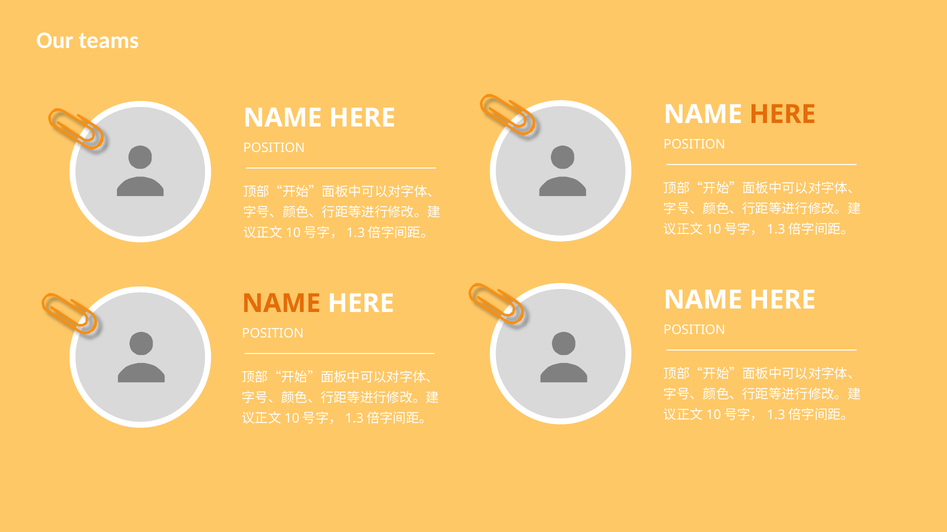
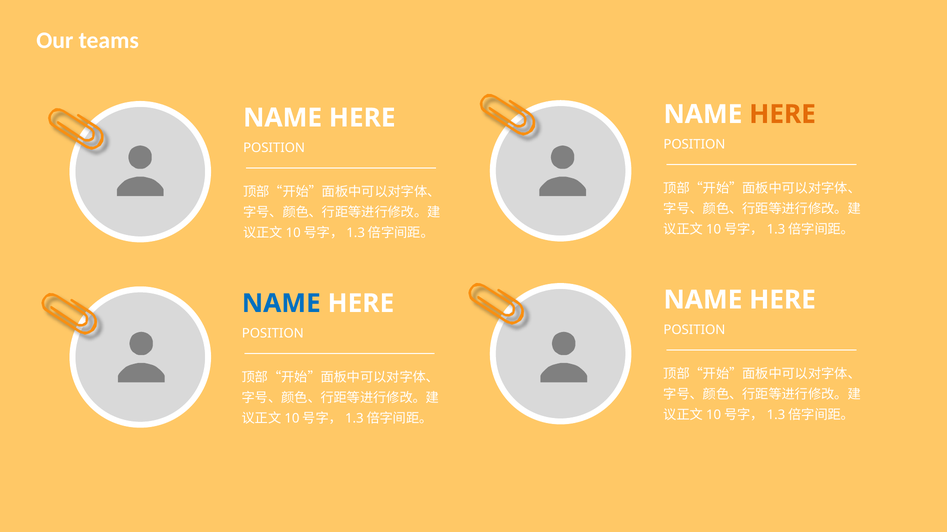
NAME at (281, 304) colour: orange -> blue
